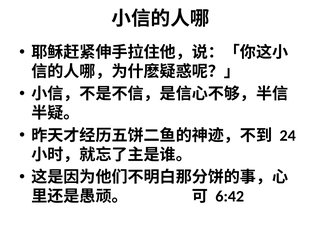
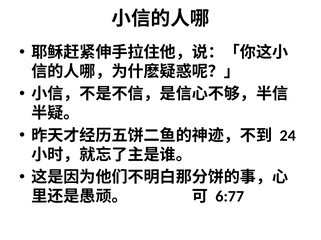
6:42: 6:42 -> 6:77
